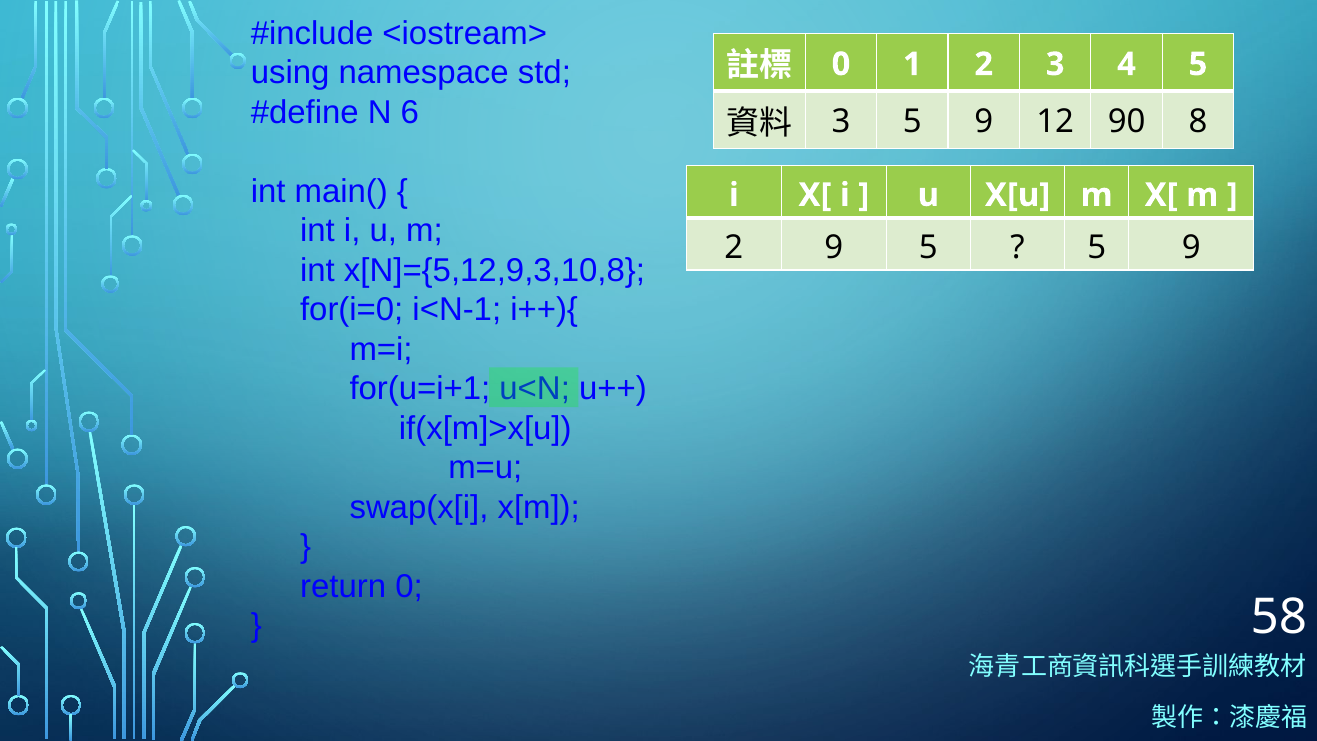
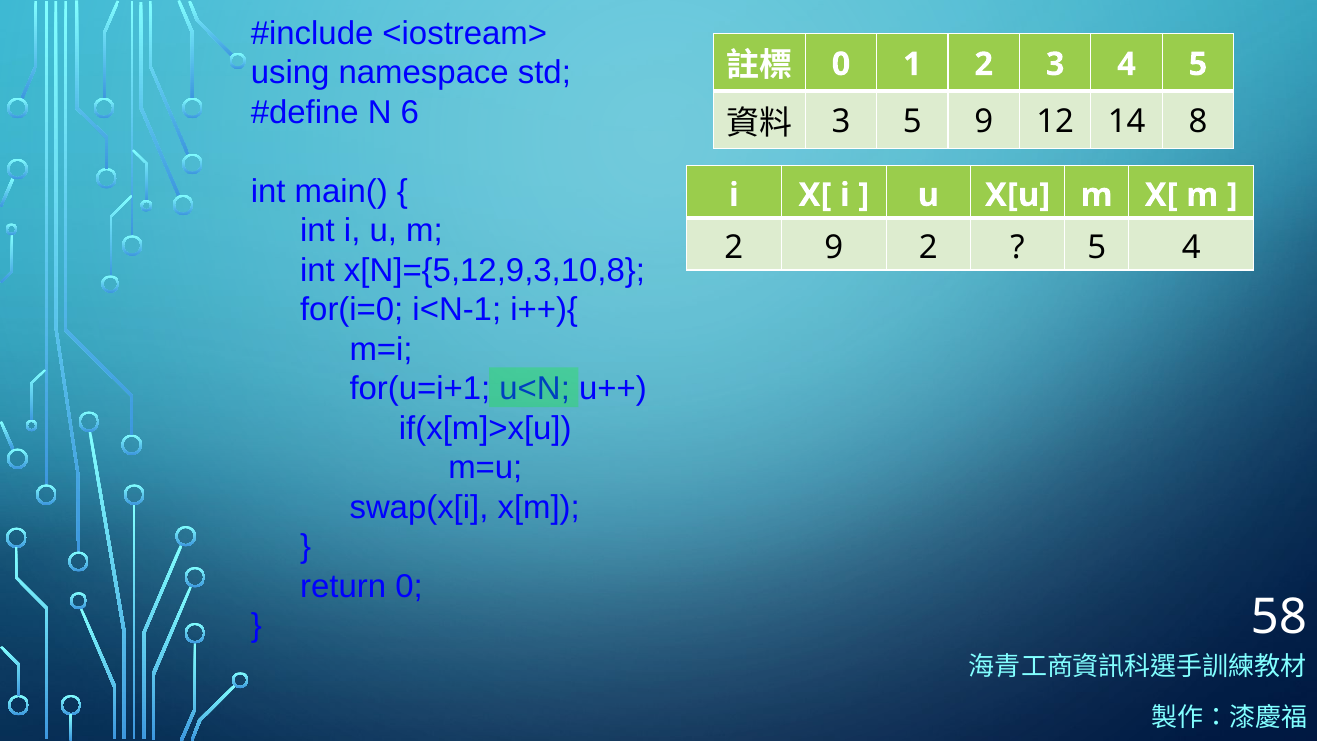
90: 90 -> 14
9 5: 5 -> 2
9 at (1191, 247): 9 -> 4
